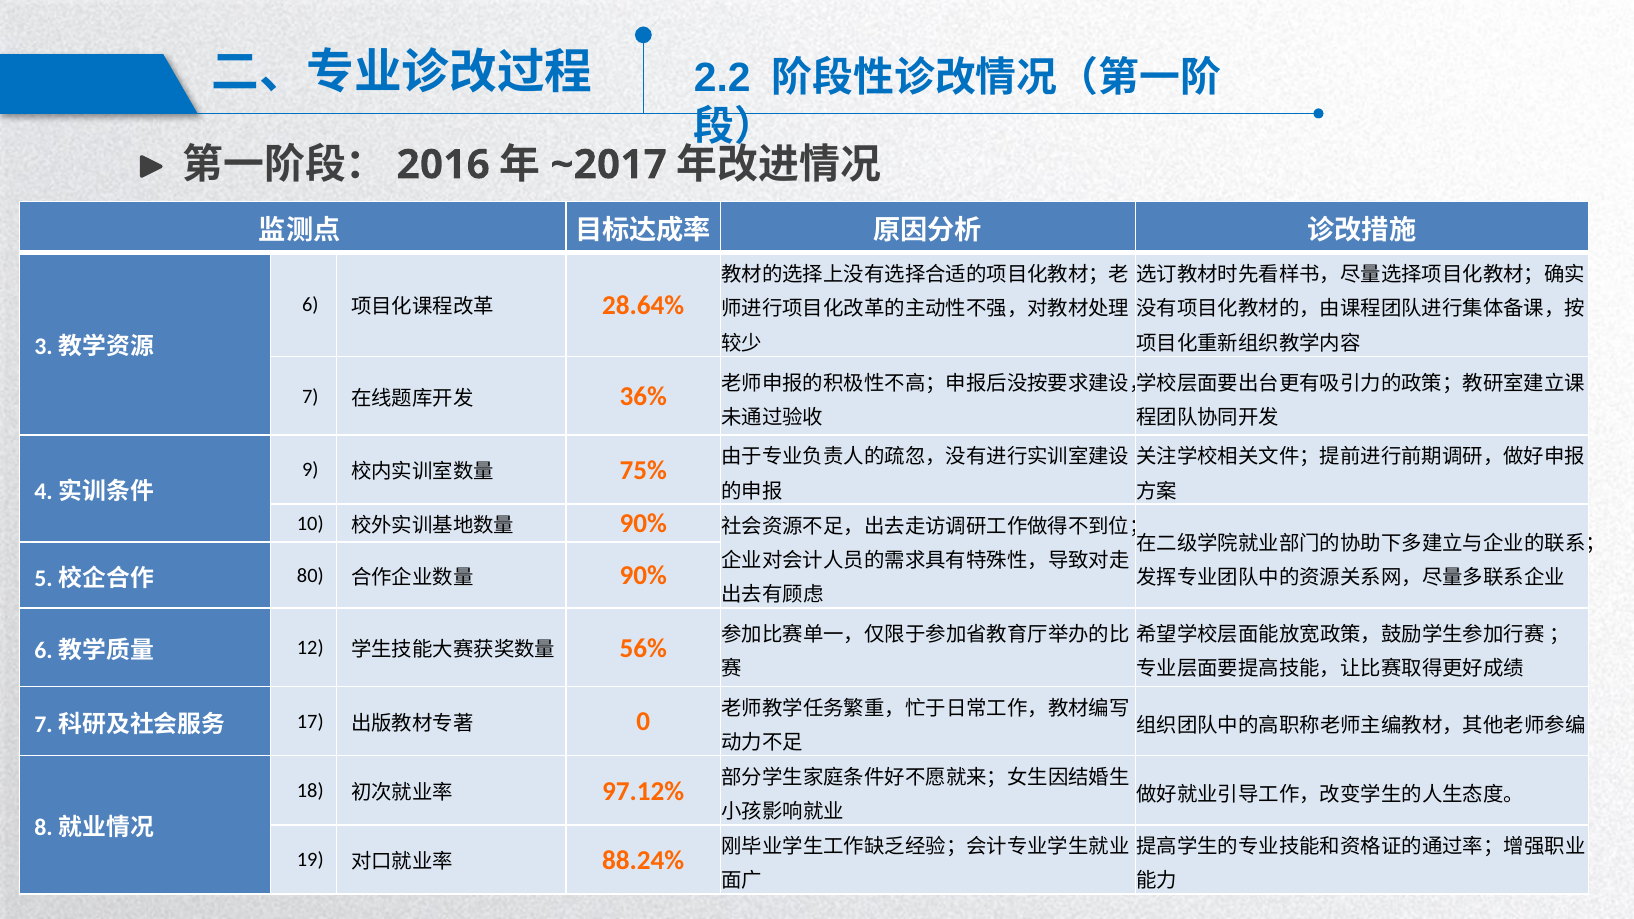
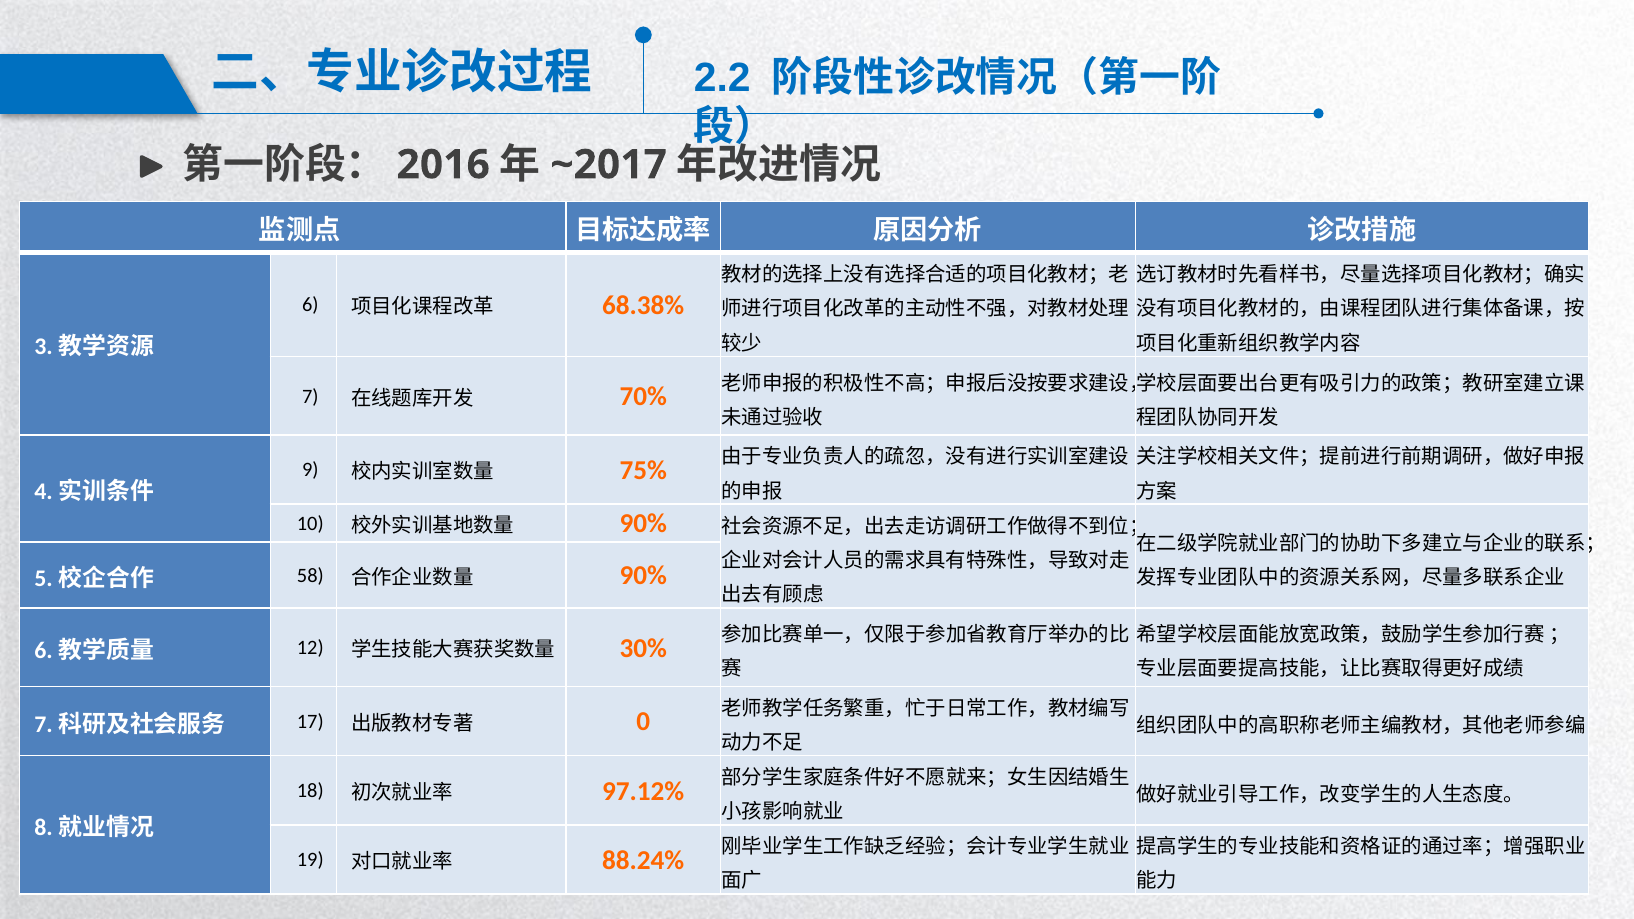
28.64%: 28.64% -> 68.38%
36%: 36% -> 70%
80: 80 -> 58
56%: 56% -> 30%
